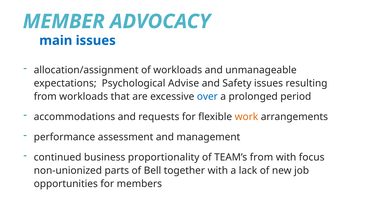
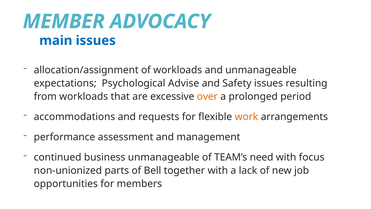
over colour: blue -> orange
business proportionality: proportionality -> unmanageable
TEAM’s from: from -> need
